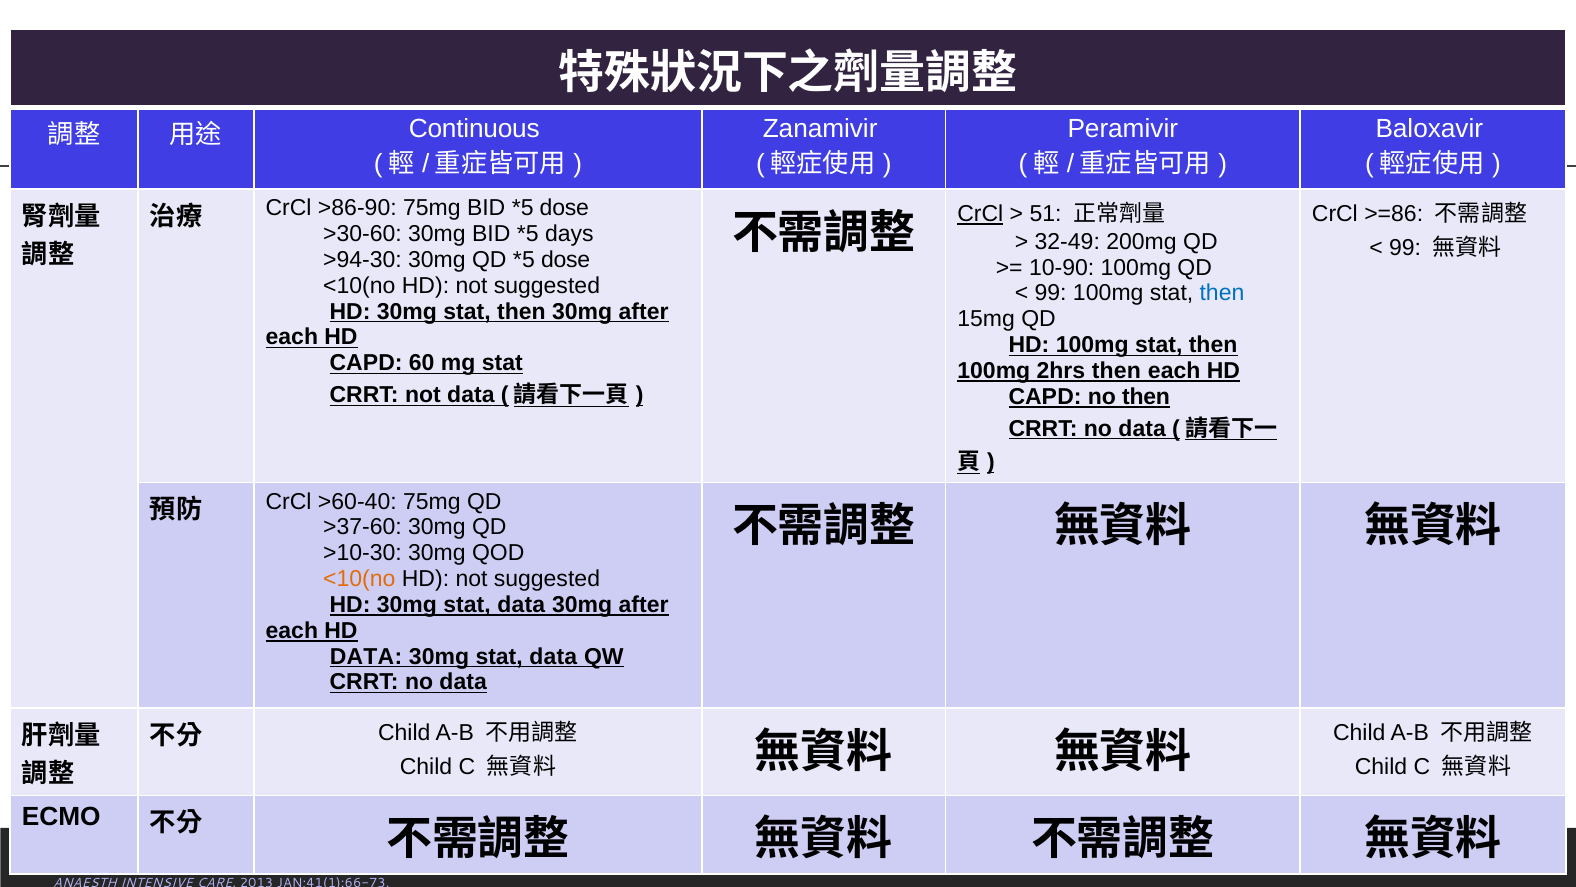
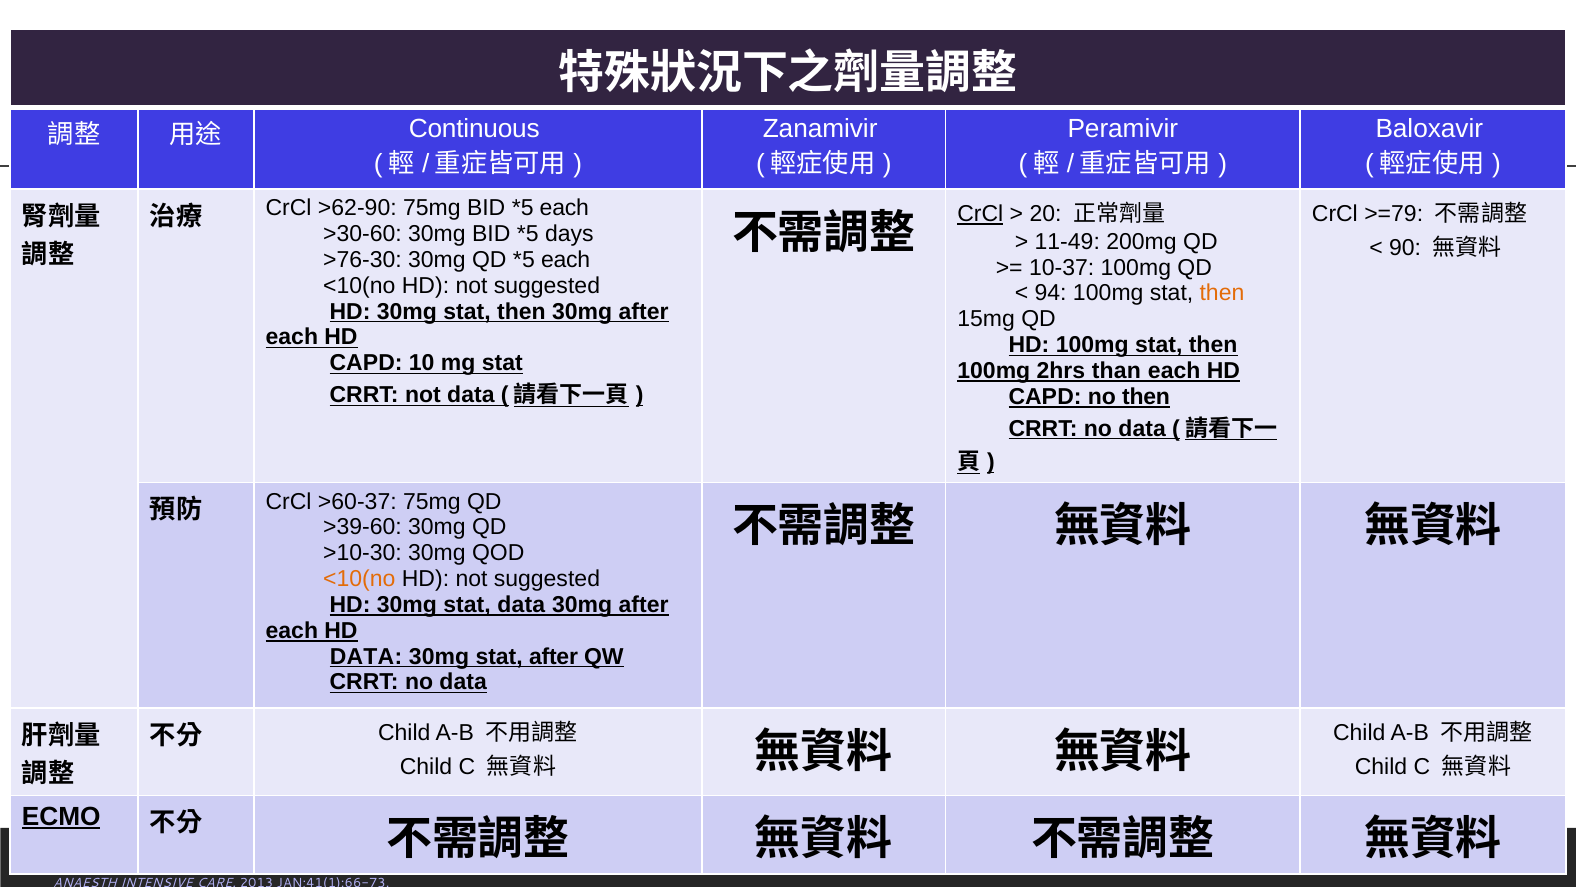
51: 51 -> 20
>=86: >=86 -> >=79
>86-90: >86-90 -> >62-90
dose at (564, 208): dose -> each
32-49: 32-49 -> 11-49
99 at (1405, 247): 99 -> 90
>94-30: >94-30 -> >76-30
dose at (566, 260): dose -> each
10-90: 10-90 -> 10-37
99 at (1051, 293): 99 -> 94
then at (1222, 293) colour: blue -> orange
60: 60 -> 10
2hrs then: then -> than
>60-40: >60-40 -> >60-37
>37-60: >37-60 -> >39-60
data at (553, 656): data -> after
ECMO underline: none -> present
